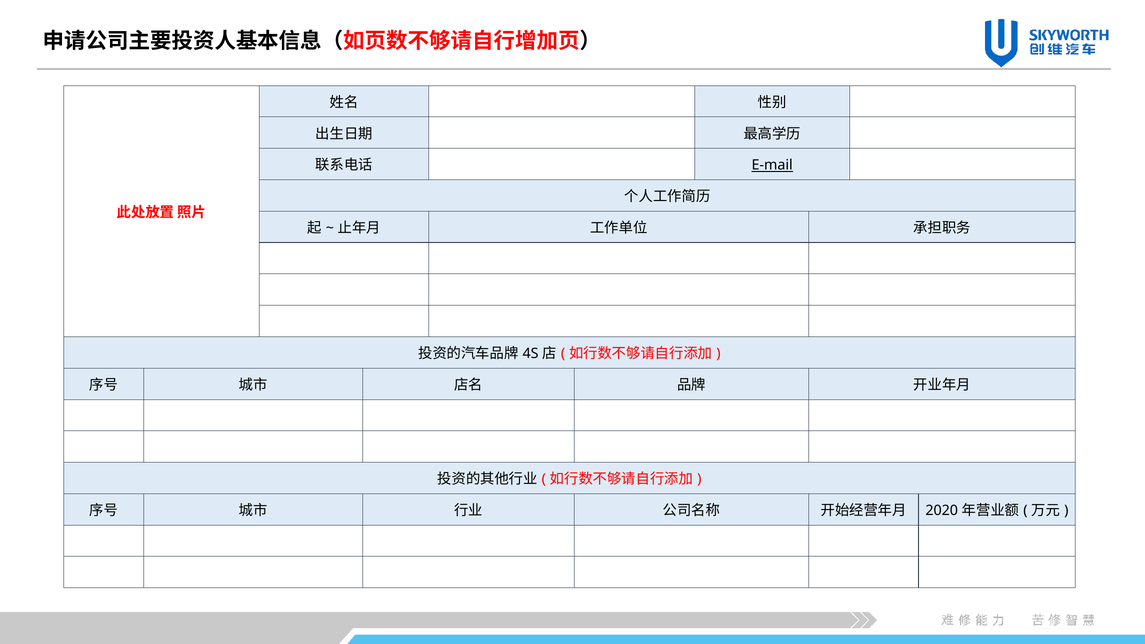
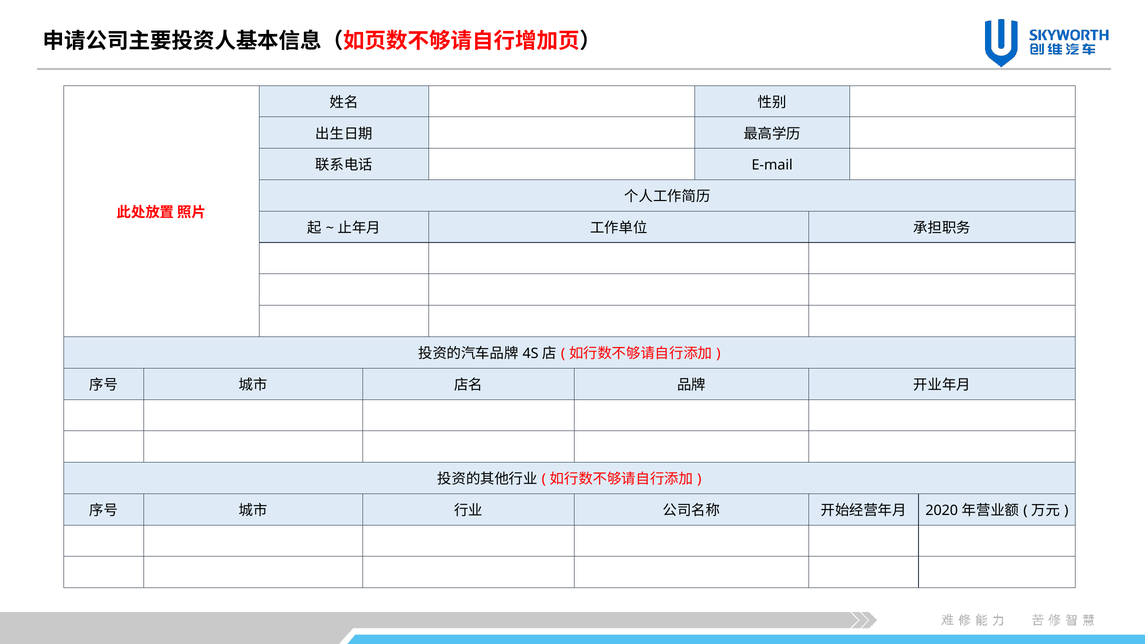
E-mail underline: present -> none
